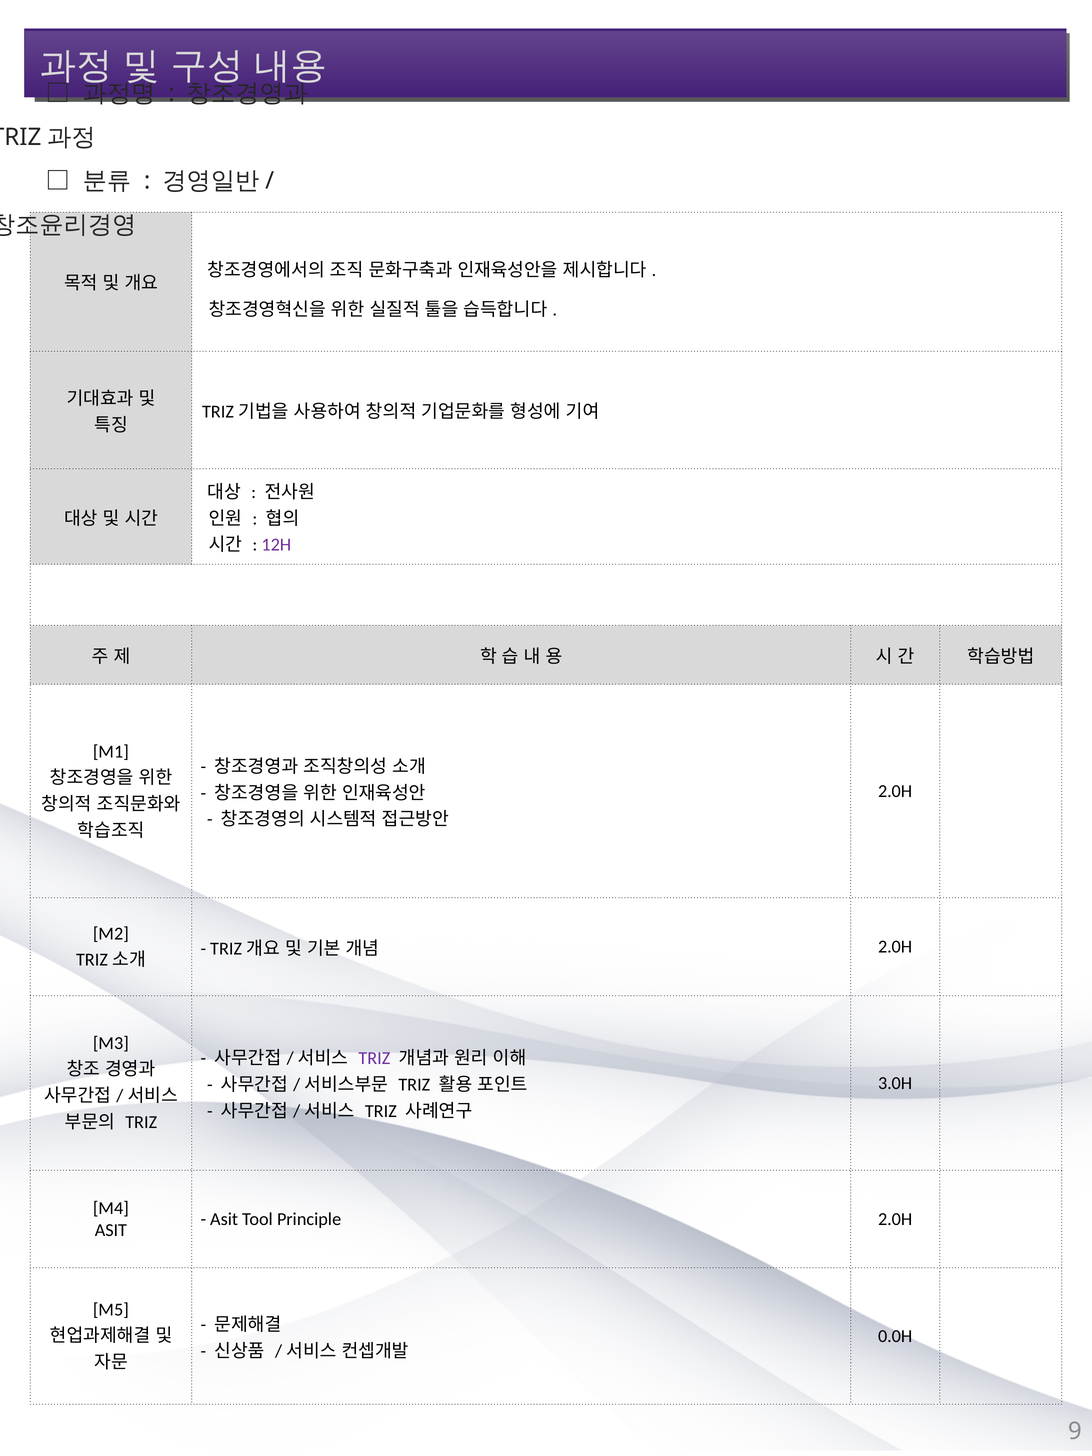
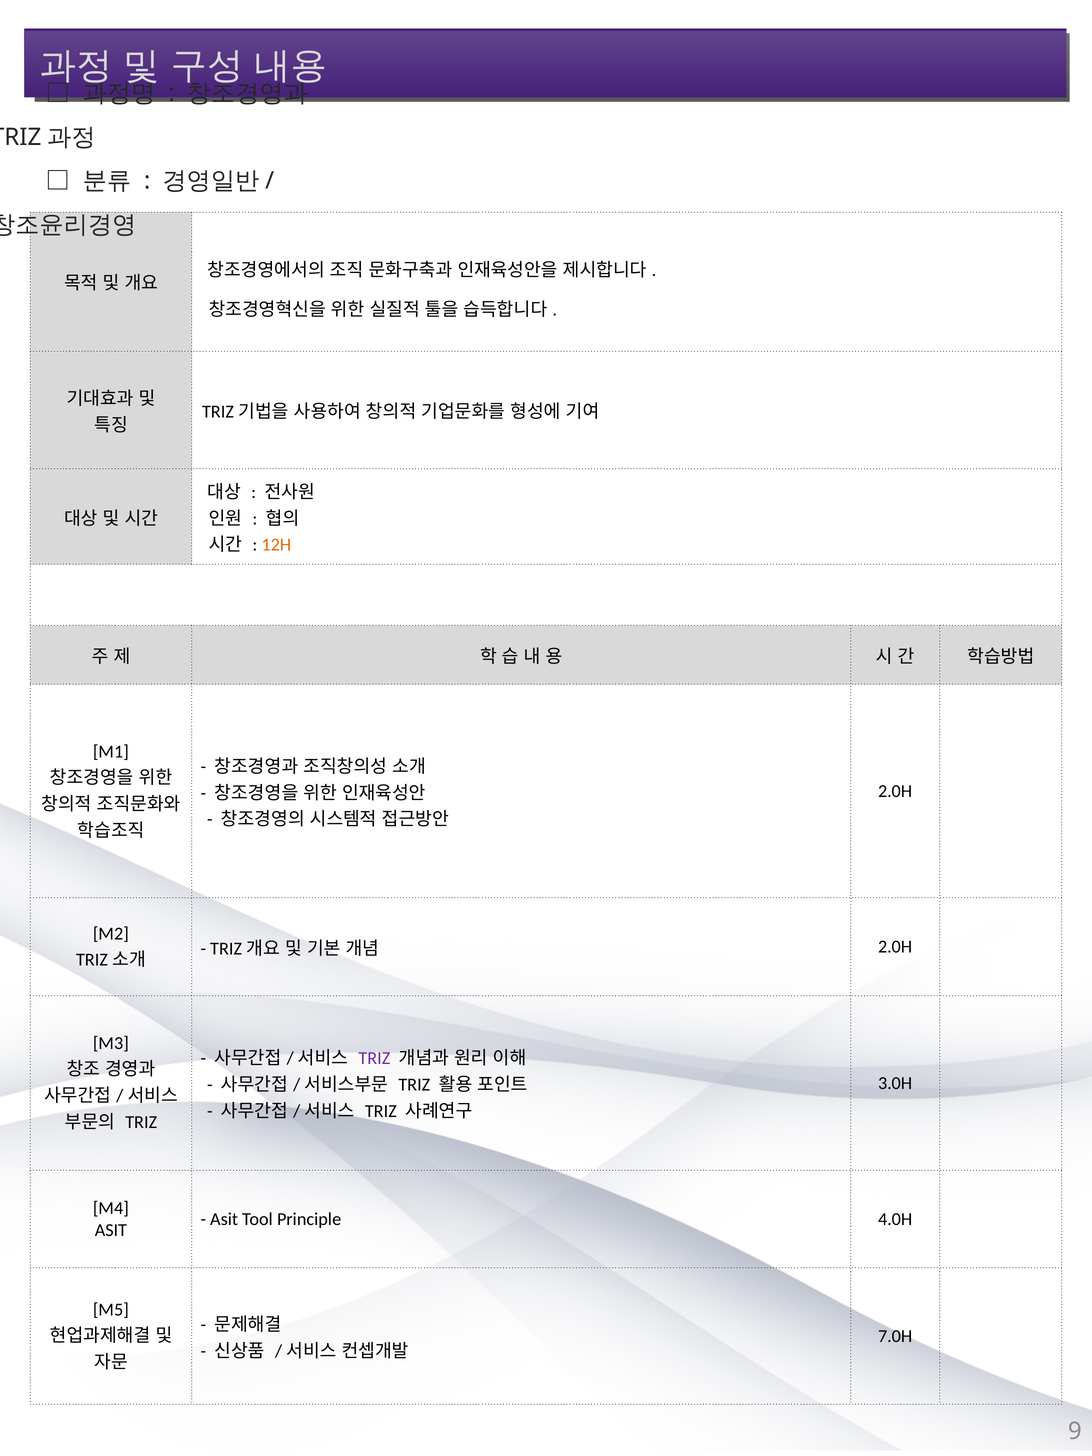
12H colour: purple -> orange
Principle 2.0H: 2.0H -> 4.0H
0.0H: 0.0H -> 7.0H
